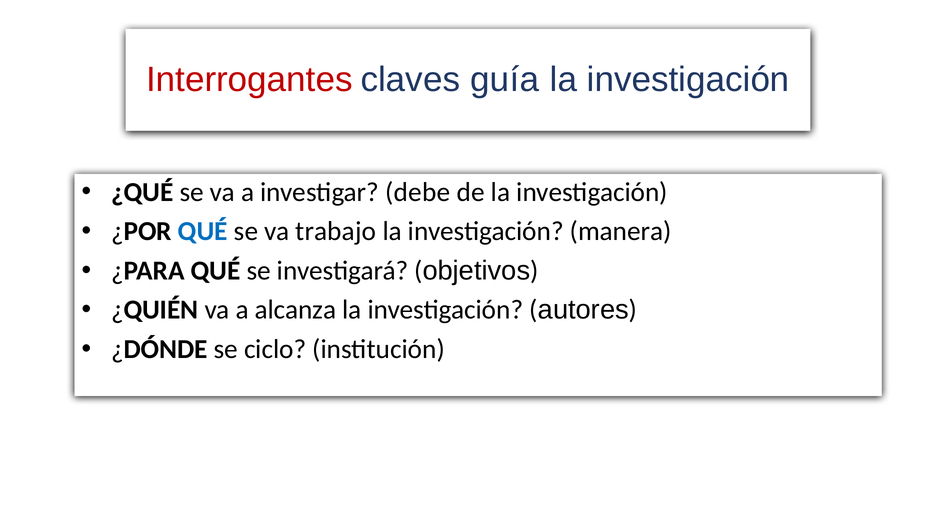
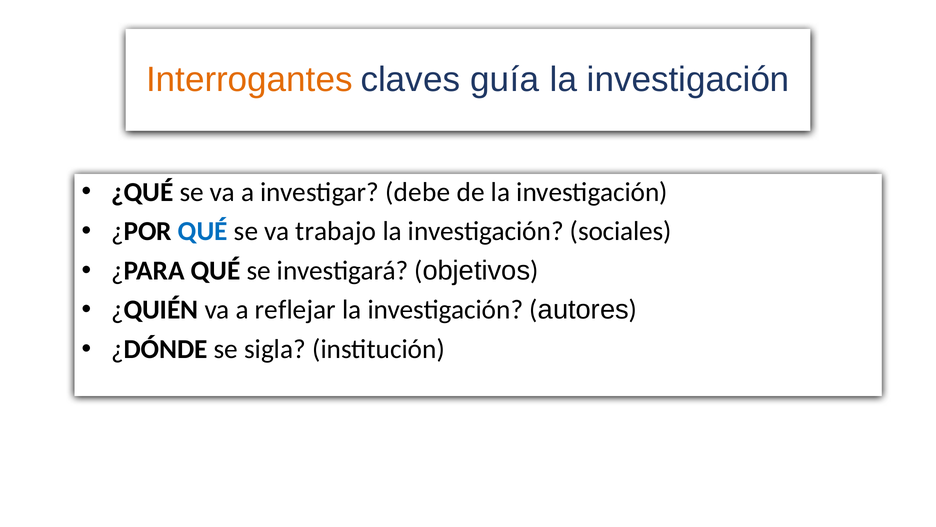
Interrogantes colour: red -> orange
manera: manera -> sociales
alcanza: alcanza -> reflejar
ciclo: ciclo -> sigla
